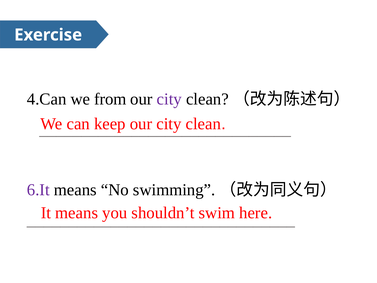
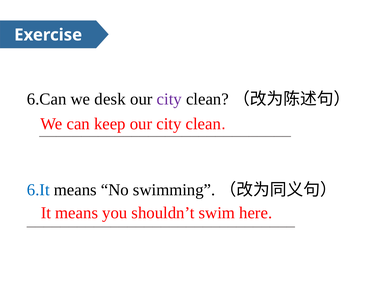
4.Can: 4.Can -> 6.Can
from: from -> desk
6.It colour: purple -> blue
